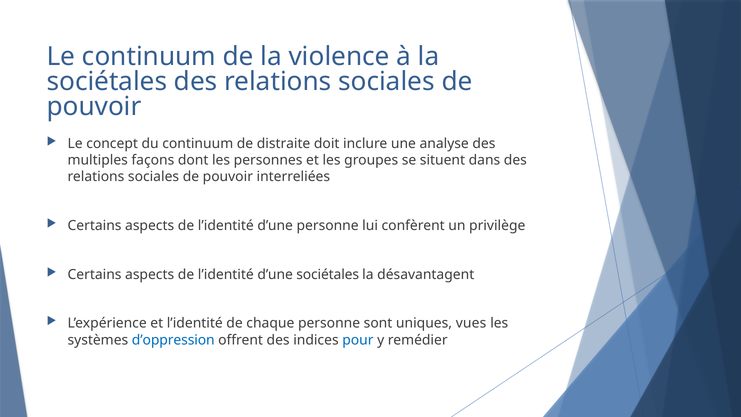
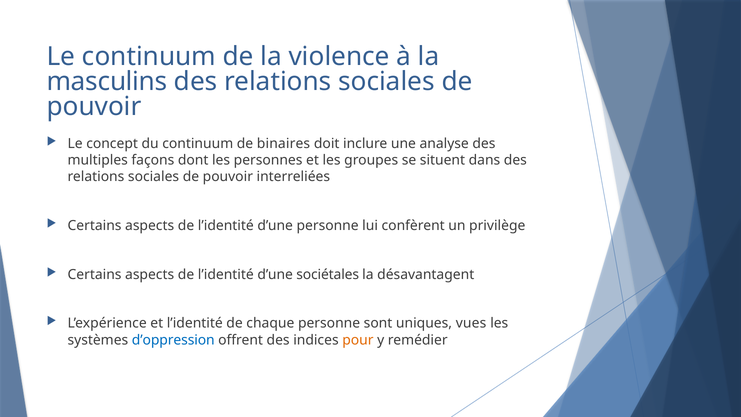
sociétales at (107, 82): sociétales -> masculins
distraite: distraite -> binaires
pour colour: blue -> orange
